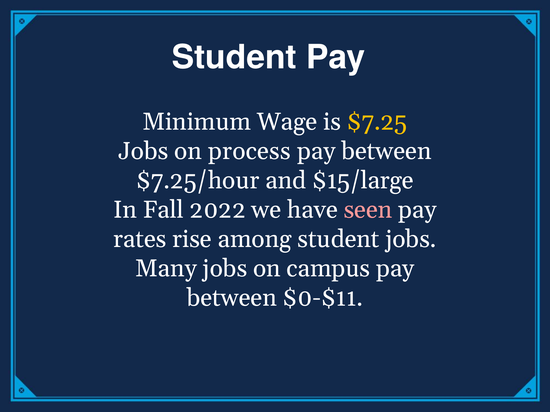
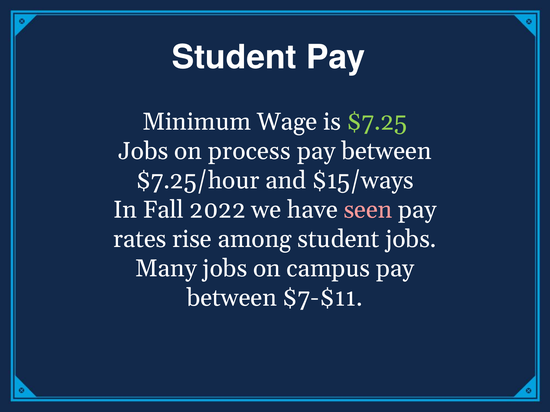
$7.25 colour: yellow -> light green
$15/large: $15/large -> $15/ways
$0-$11: $0-$11 -> $7-$11
